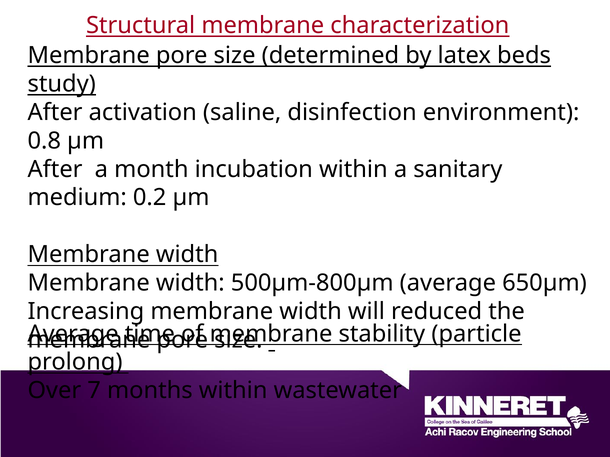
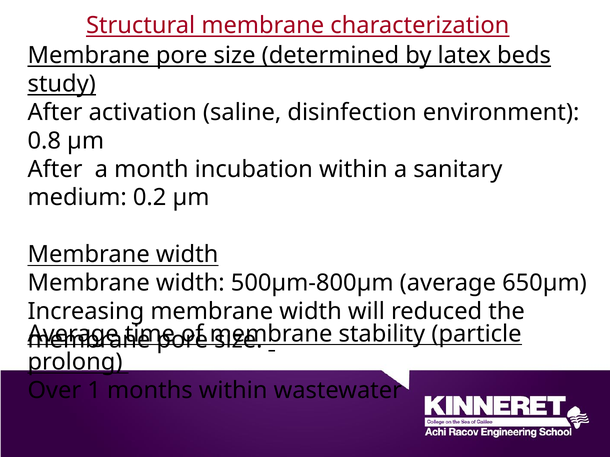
7: 7 -> 1
